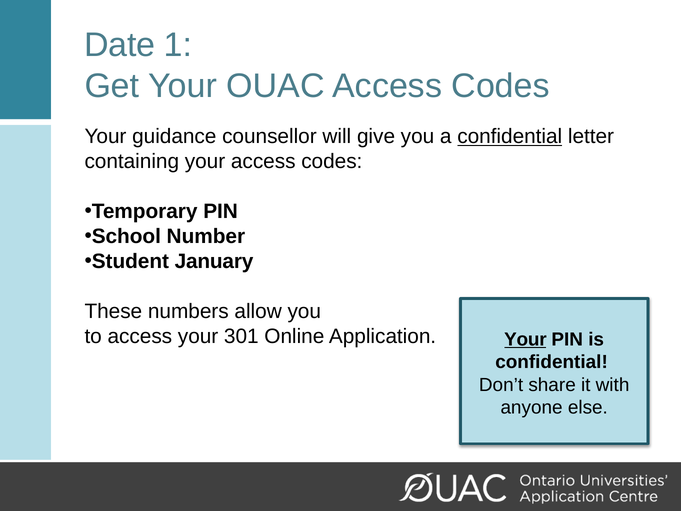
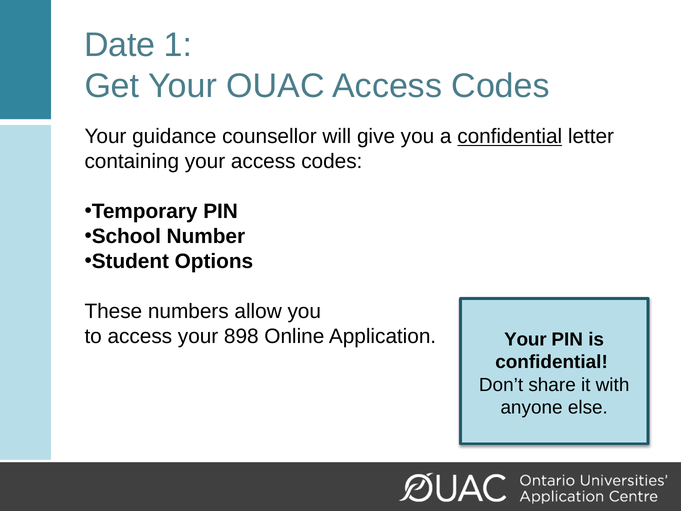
January: January -> Options
301: 301 -> 898
Your at (525, 339) underline: present -> none
